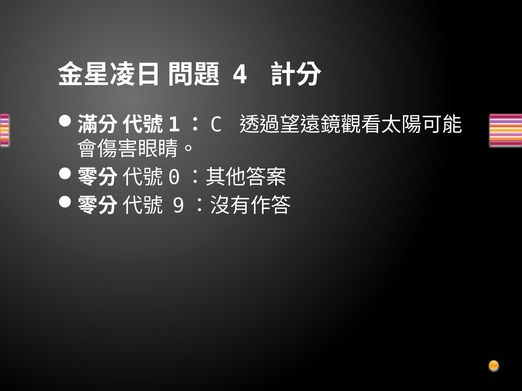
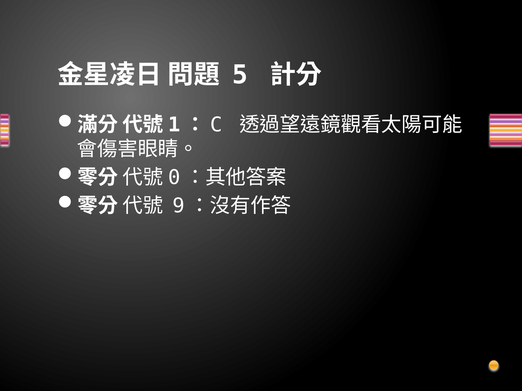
4: 4 -> 5
